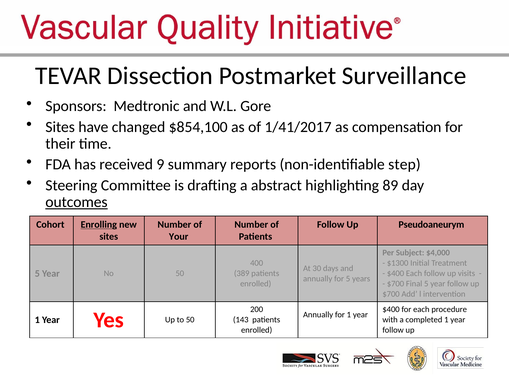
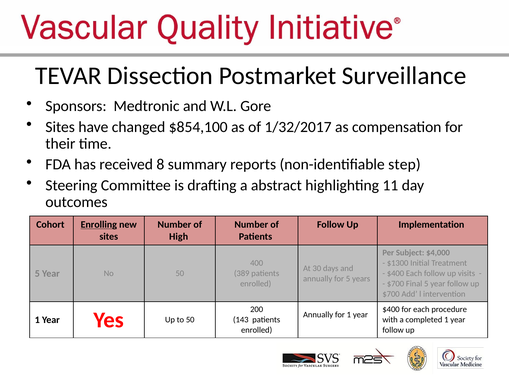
1/41/2017: 1/41/2017 -> 1/32/2017
9: 9 -> 8
89: 89 -> 11
outcomes underline: present -> none
Pseudoaneurym: Pseudoaneurym -> Implementation
Your: Your -> High
